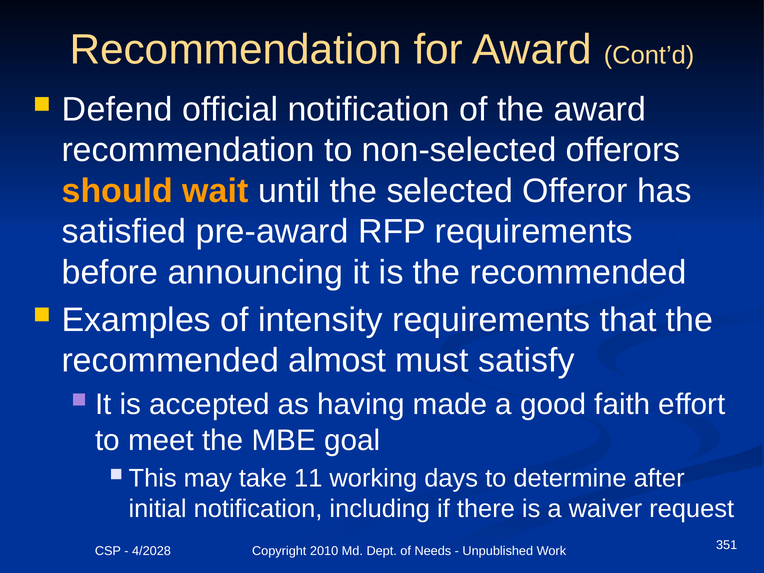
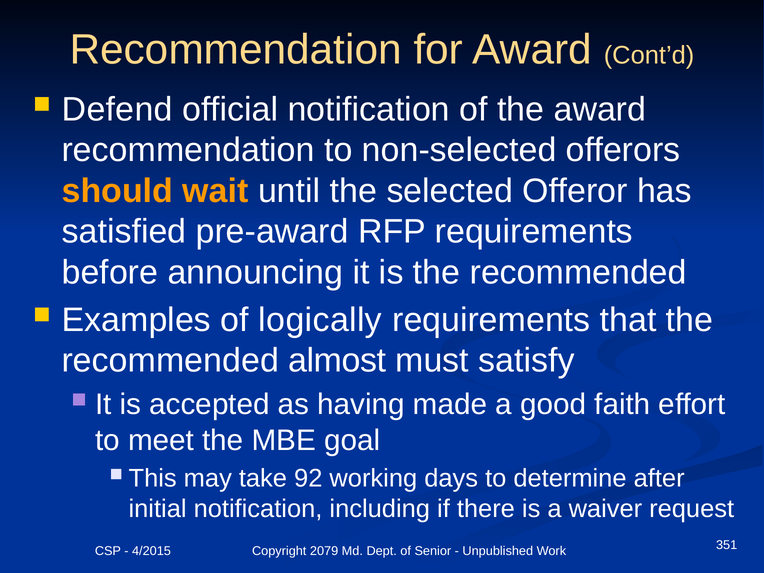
intensity: intensity -> logically
11: 11 -> 92
4/2028: 4/2028 -> 4/2015
2010: 2010 -> 2079
Needs: Needs -> Senior
